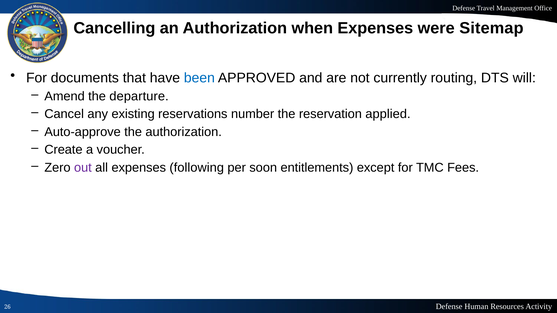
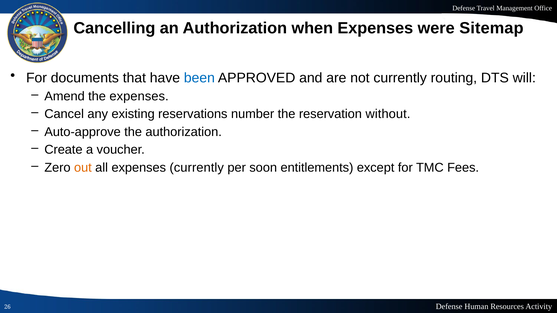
the departure: departure -> expenses
applied: applied -> without
out colour: purple -> orange
expenses following: following -> currently
